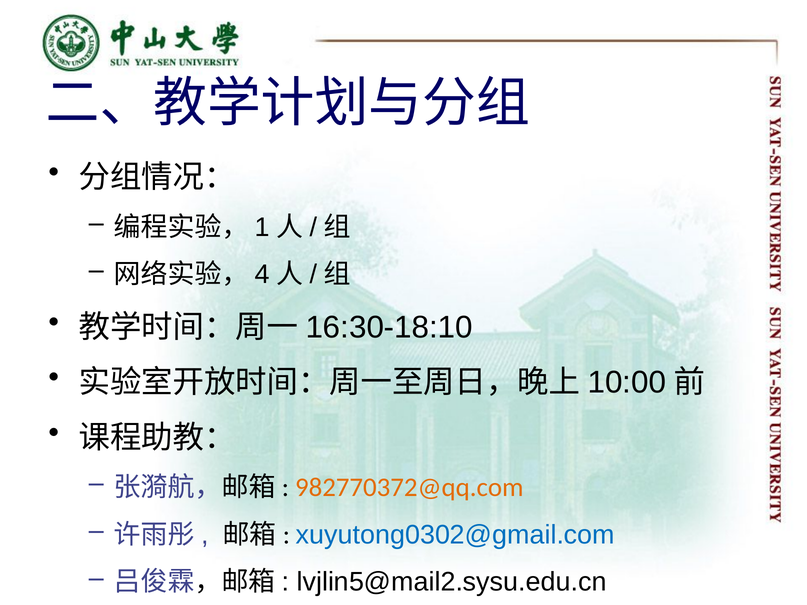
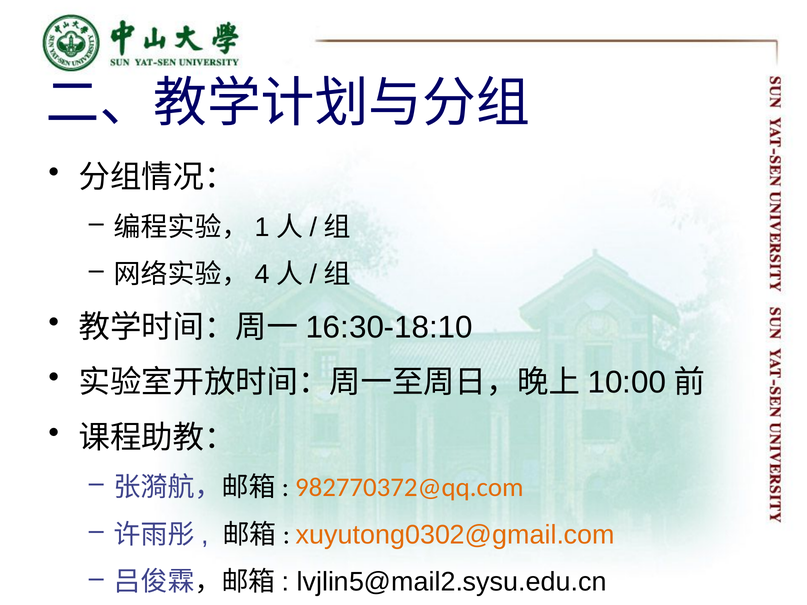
xuyutong0302@gmail.com colour: blue -> orange
